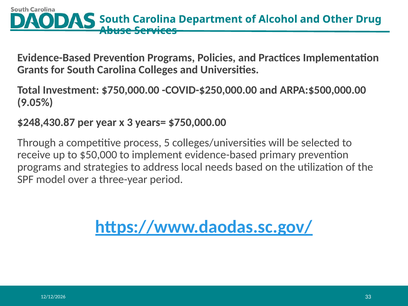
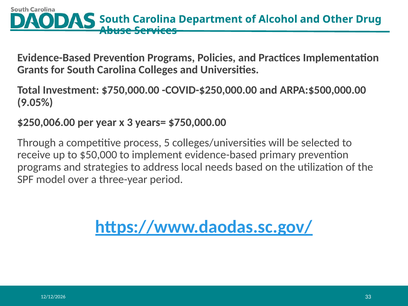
$248,430.87: $248,430.87 -> $250,006.00
